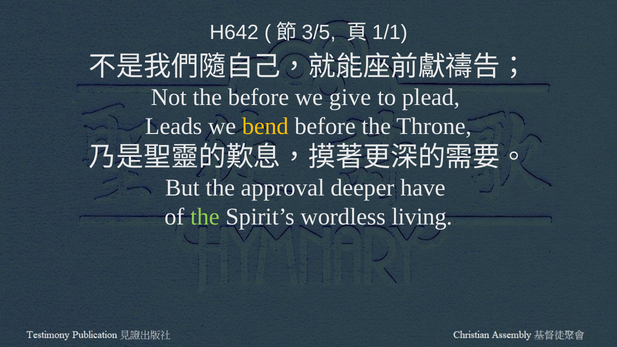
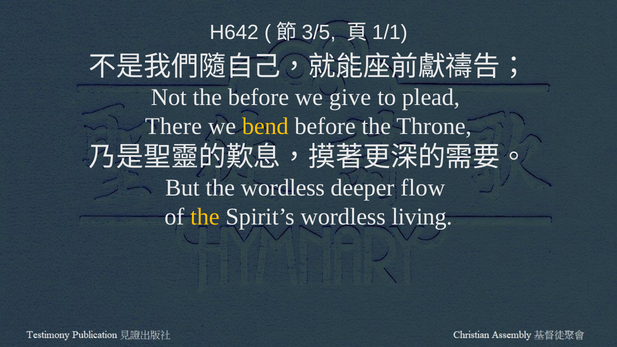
Leads: Leads -> There
the approval: approval -> wordless
have: have -> flow
the at (205, 217) colour: light green -> yellow
